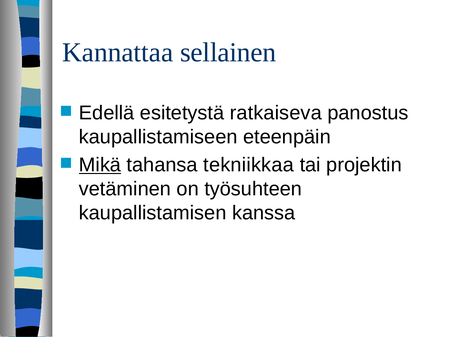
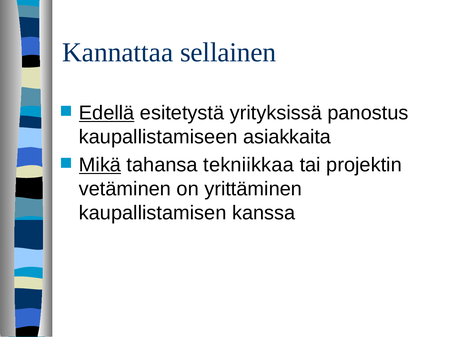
Edellä underline: none -> present
ratkaiseva: ratkaiseva -> yrityksissä
eteenpäin: eteenpäin -> asiakkaita
työsuhteen: työsuhteen -> yrittäminen
